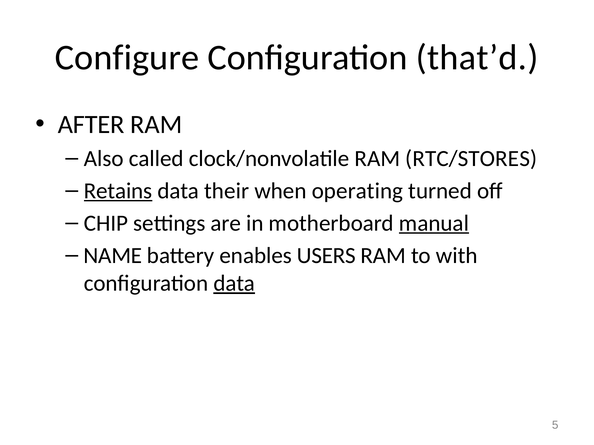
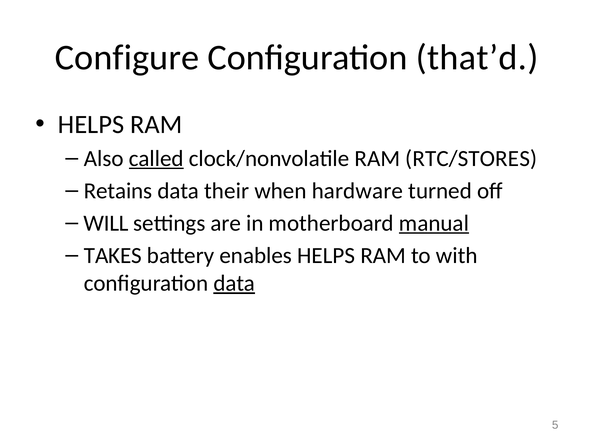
AFTER at (91, 125): AFTER -> HELPS
called underline: none -> present
Retains underline: present -> none
operating: operating -> hardware
CHIP: CHIP -> WILL
NAME: NAME -> TAKES
enables USERS: USERS -> HELPS
